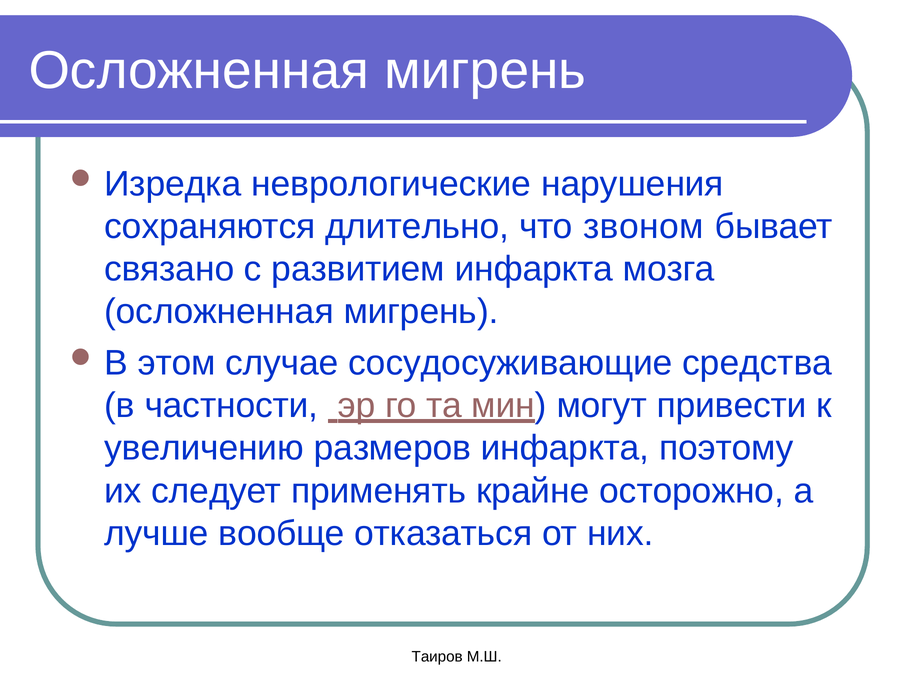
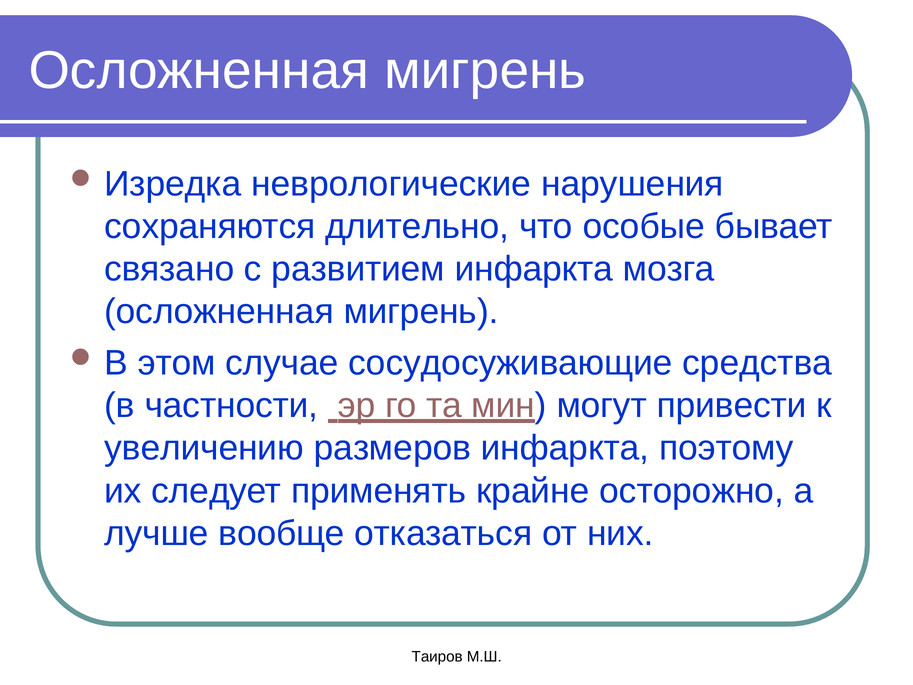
звоном: звоном -> особые
